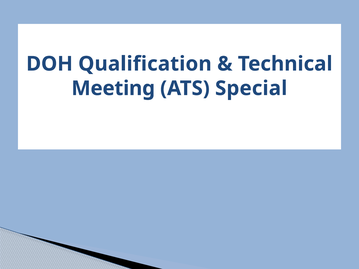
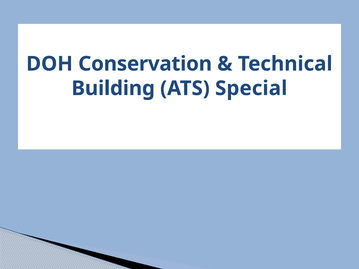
Qualification: Qualification -> Conservation
Meeting: Meeting -> Building
